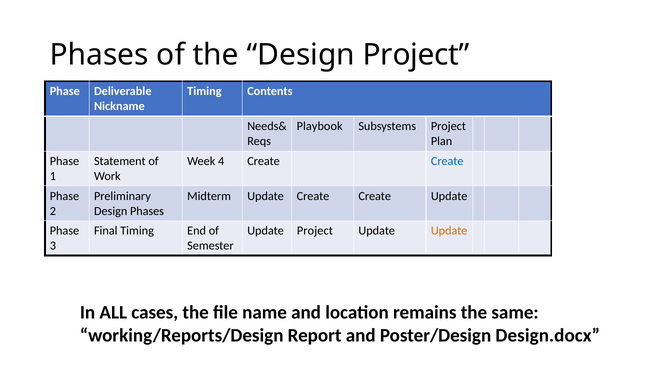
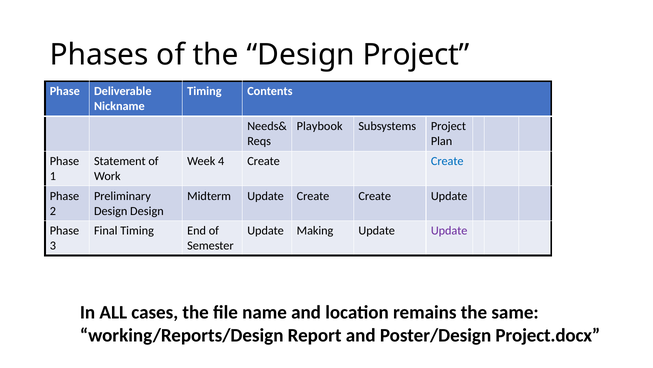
Design Phases: Phases -> Design
Update Project: Project -> Making
Update at (449, 230) colour: orange -> purple
Design.docx: Design.docx -> Project.docx
